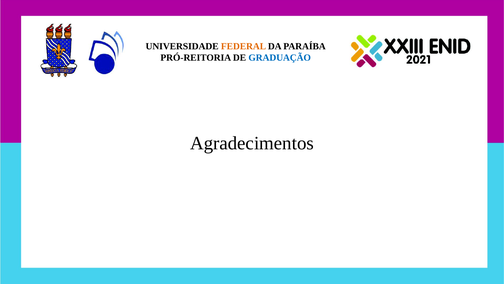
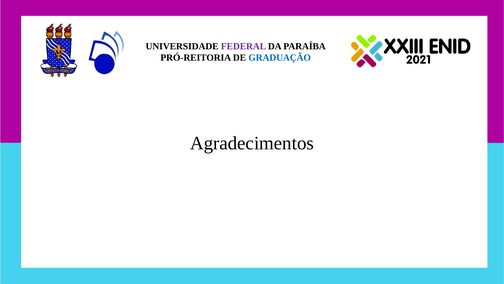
FEDERAL colour: orange -> purple
